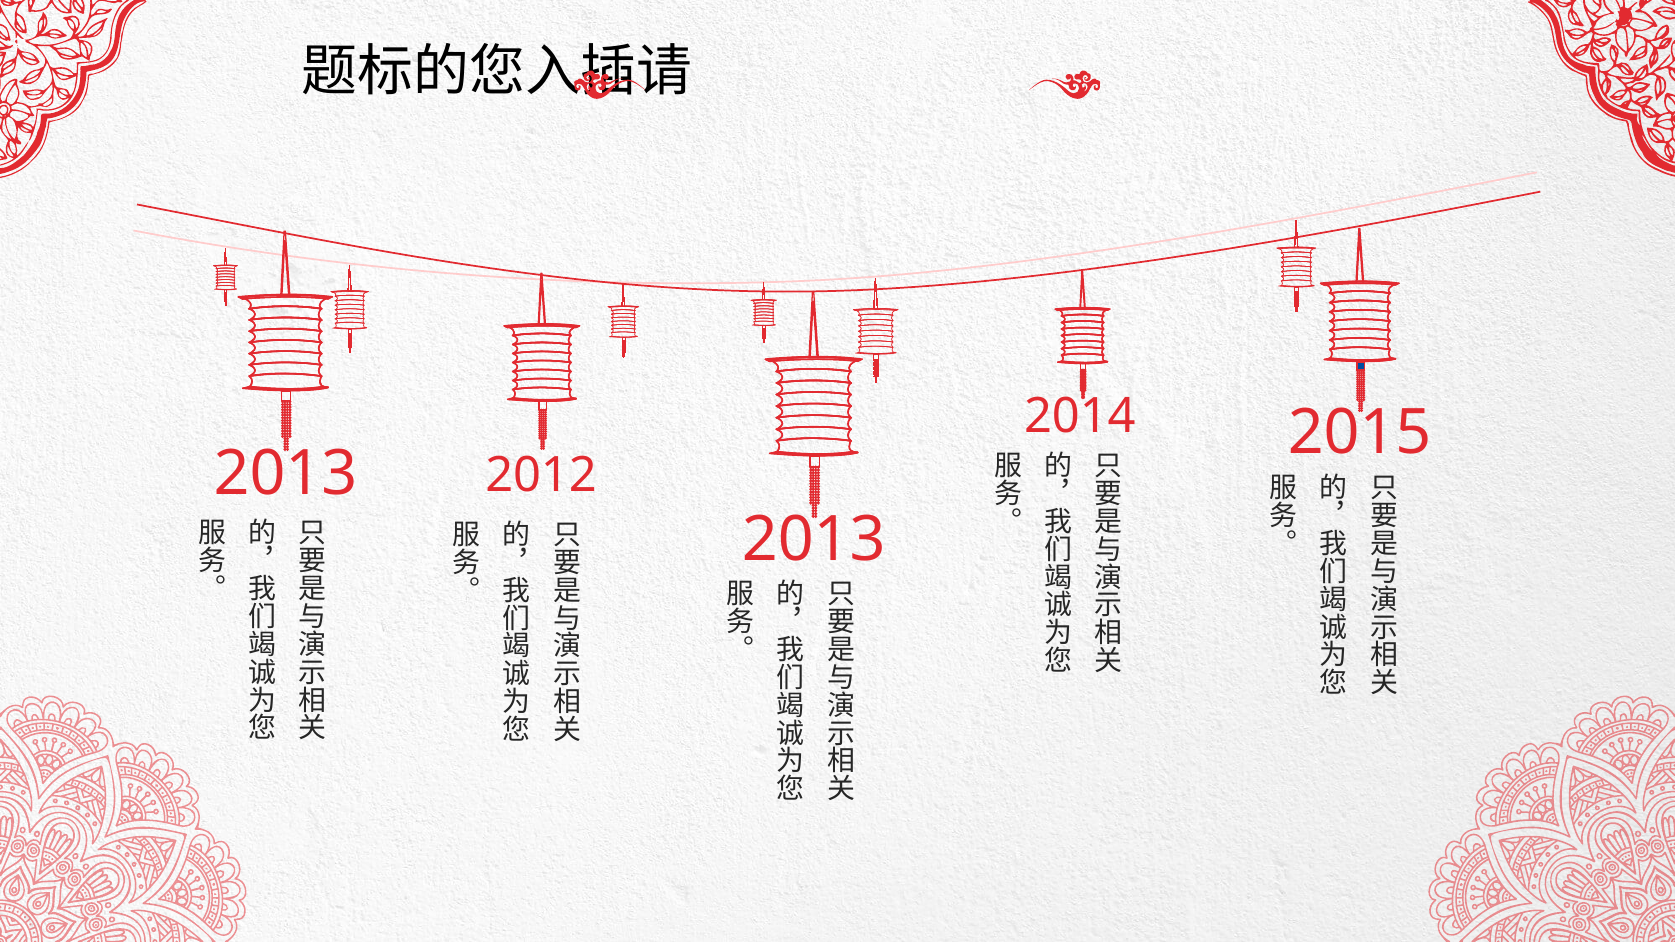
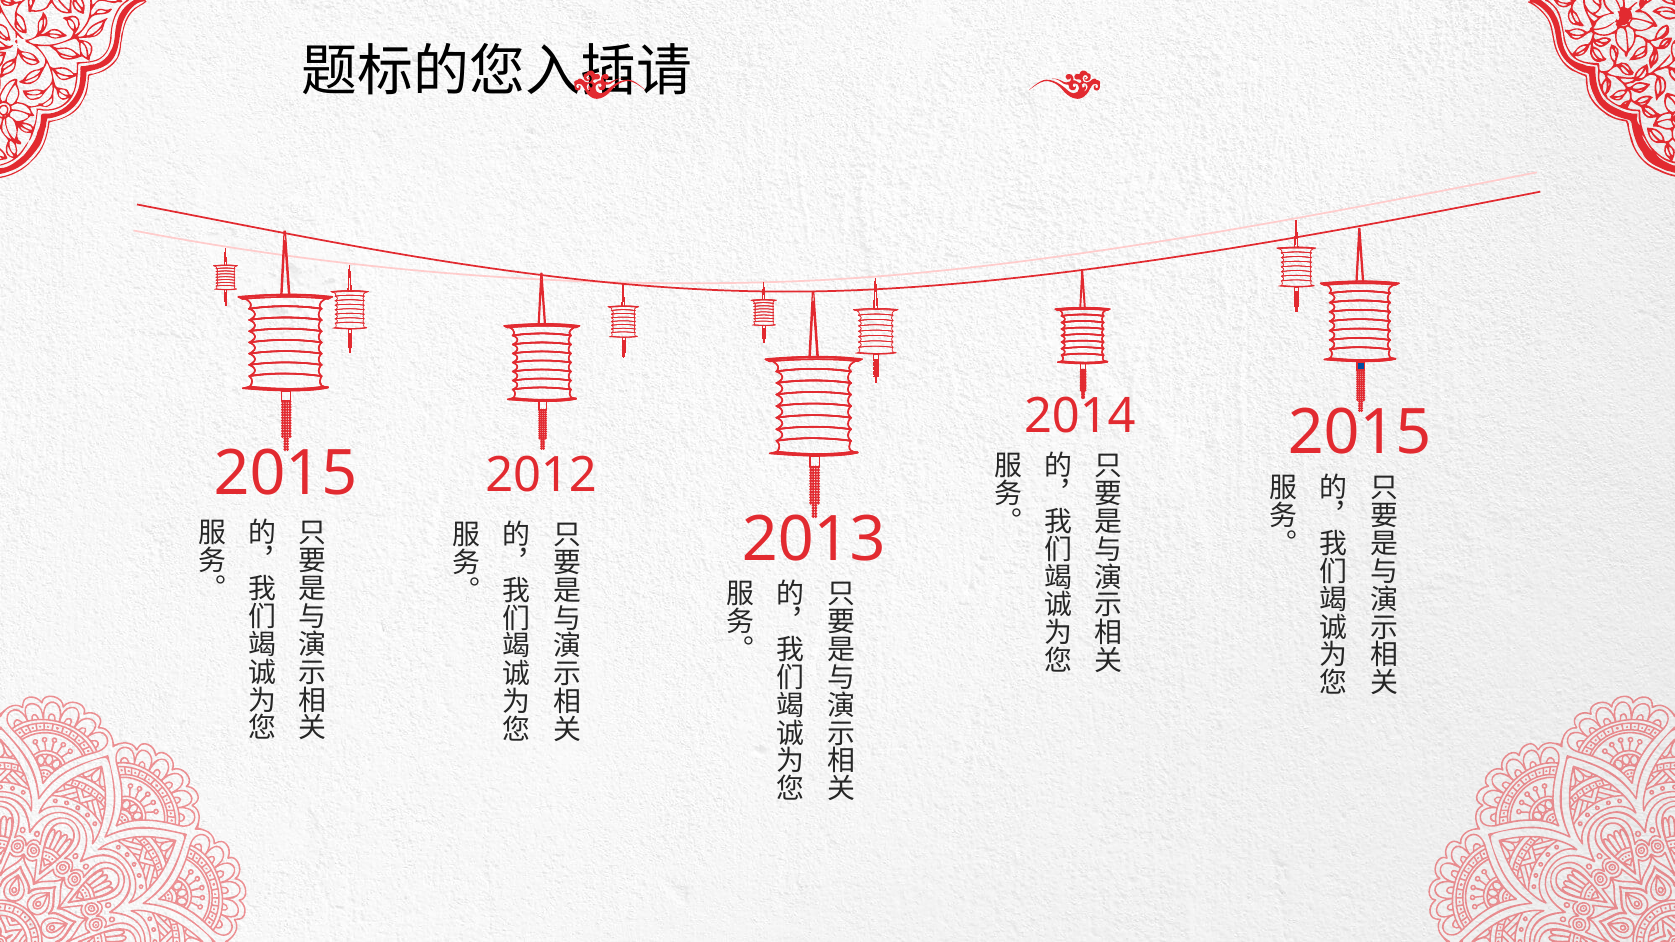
2013 at (285, 474): 2013 -> 2015
